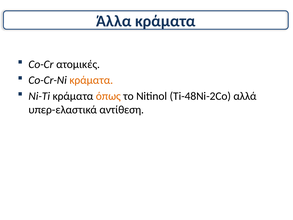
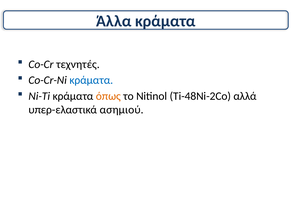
ατομικές: ατομικές -> τεχνητές
κράματα at (91, 80) colour: orange -> blue
αντίθεση: αντίθεση -> ασημιού
